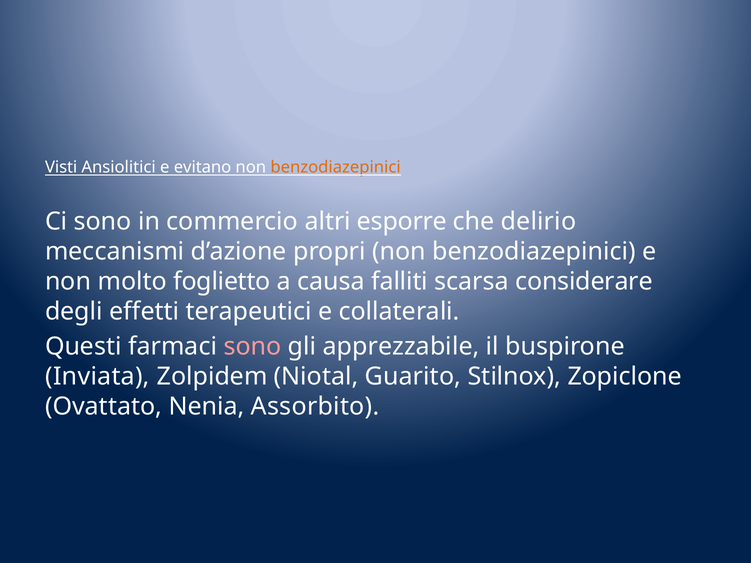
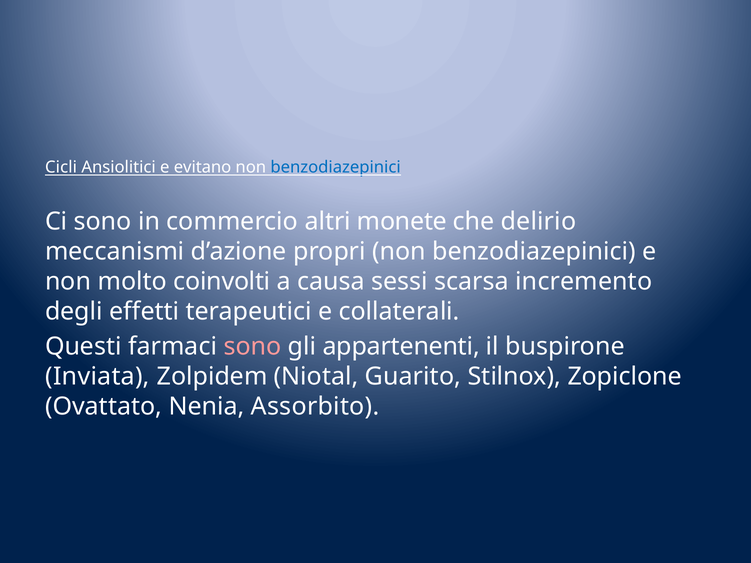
Visti: Visti -> Cicli
benzodiazepinici at (336, 167) colour: orange -> blue
esporre: esporre -> monete
foglietto: foglietto -> coinvolti
falliti: falliti -> sessi
considerare: considerare -> incremento
apprezzabile: apprezzabile -> appartenenti
